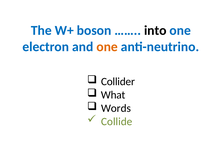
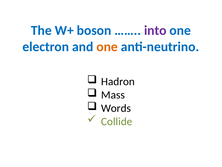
into colour: black -> purple
Collider: Collider -> Hadron
What: What -> Mass
